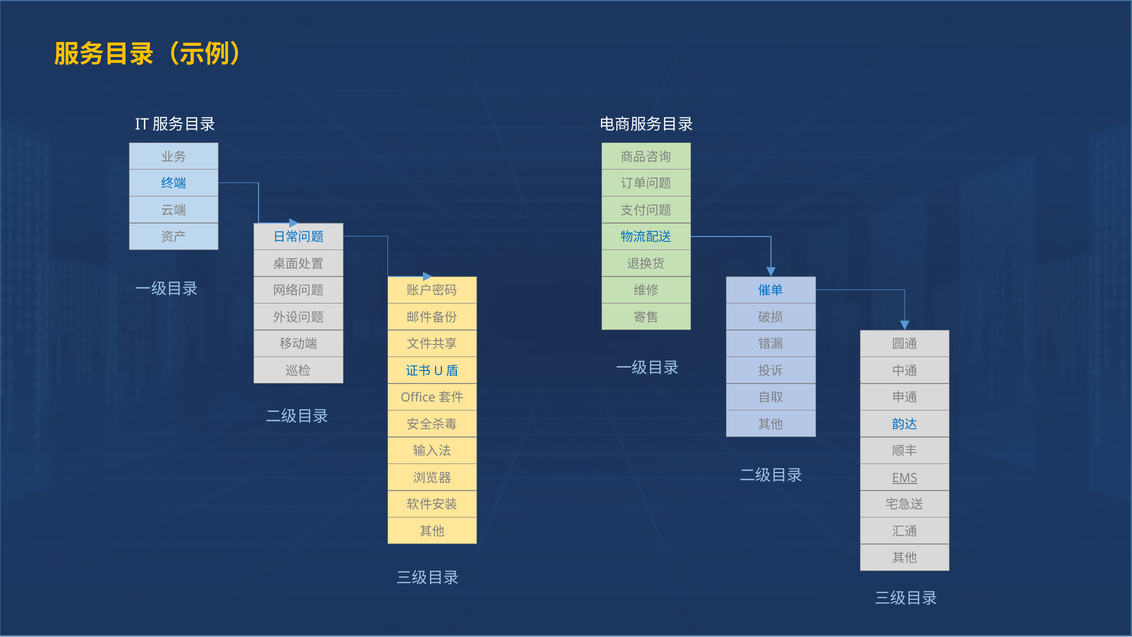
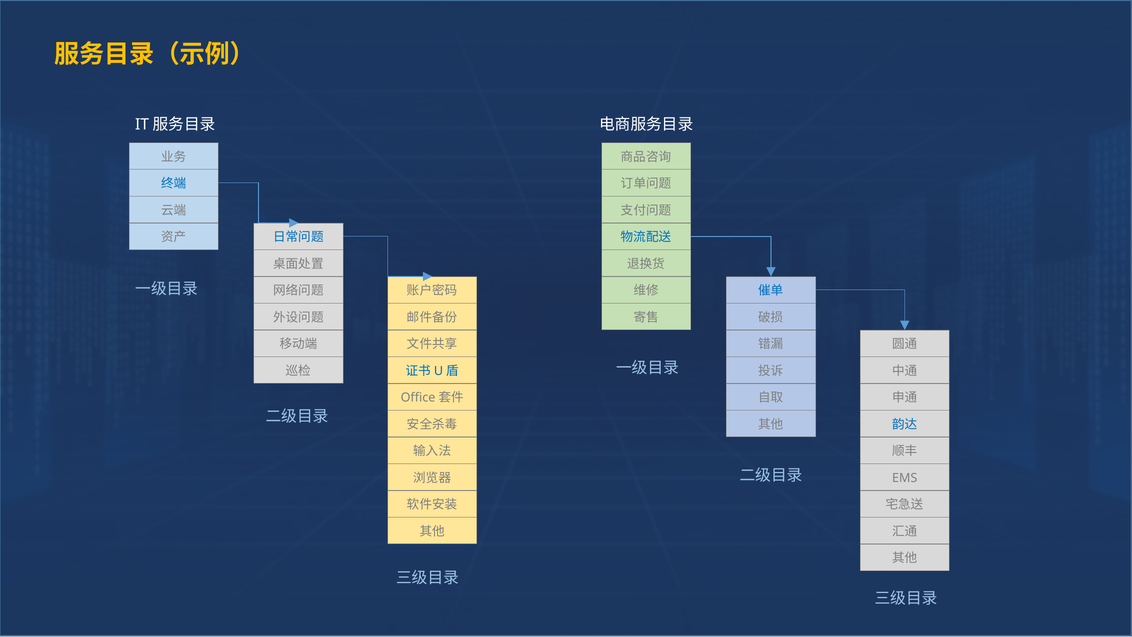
EMS underline: present -> none
